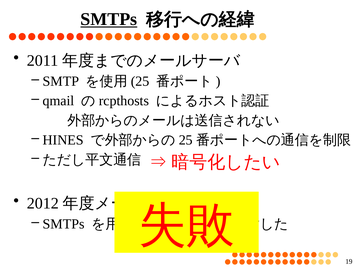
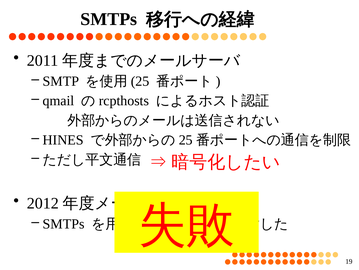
SMTPs at (109, 19) underline: present -> none
